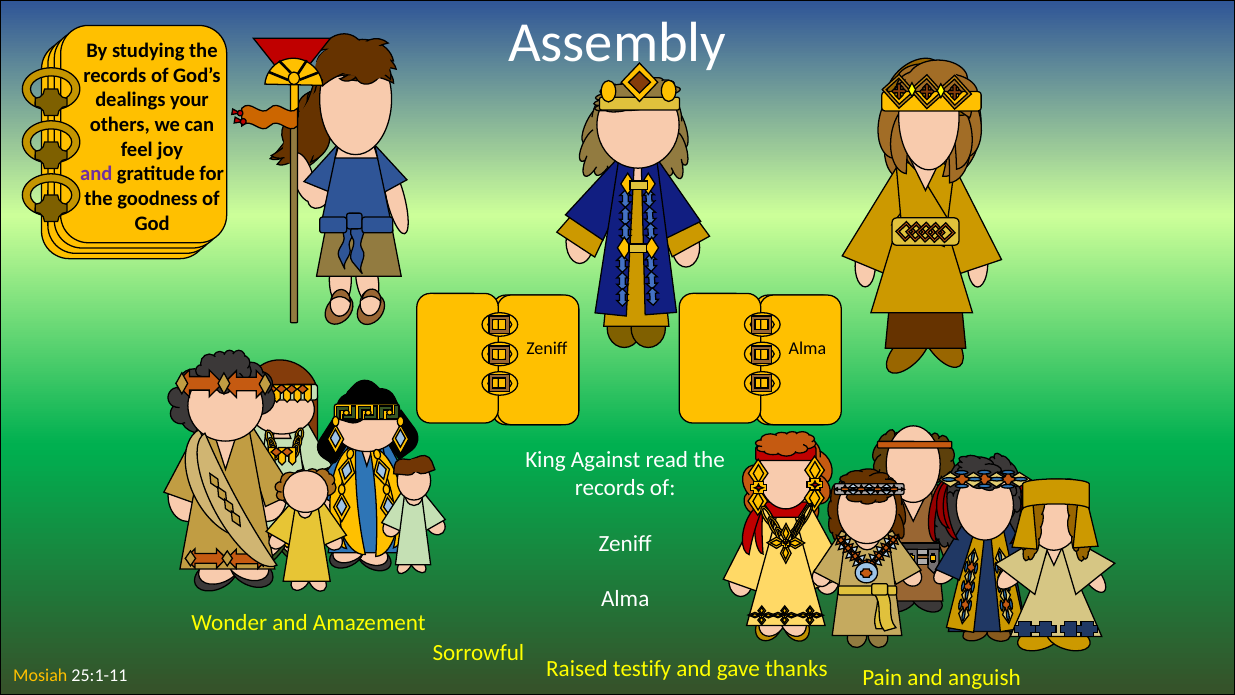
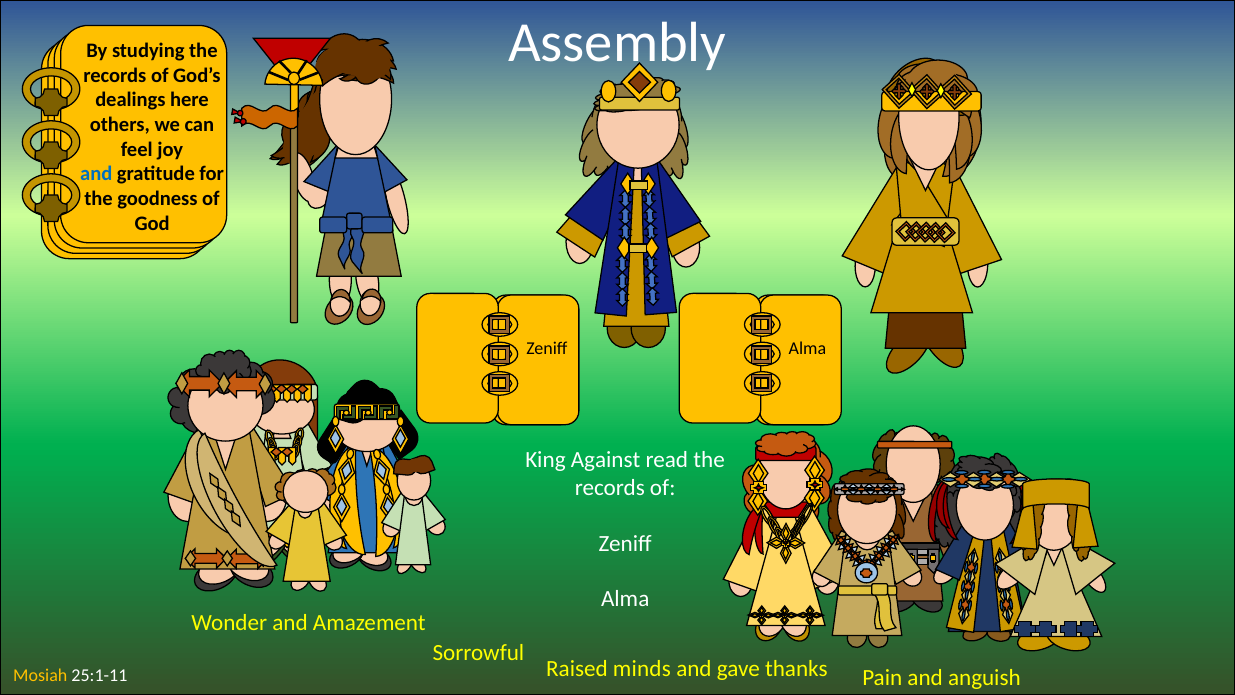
your: your -> here
and at (96, 174) colour: purple -> blue
testify: testify -> minds
